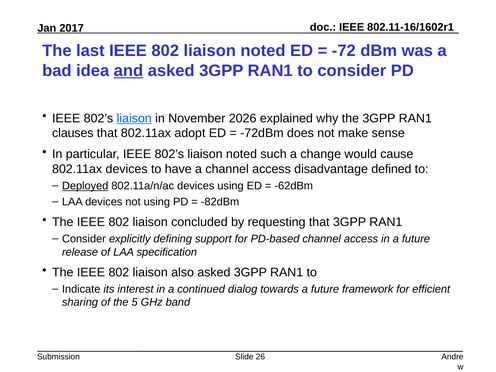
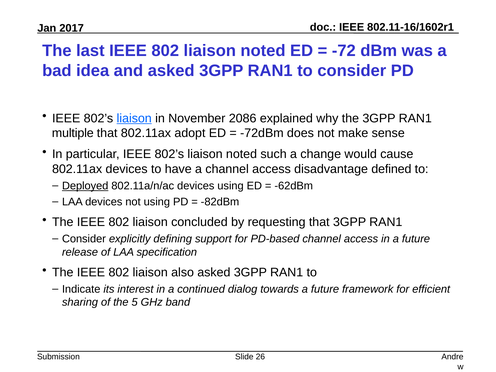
and underline: present -> none
2026: 2026 -> 2086
clauses: clauses -> multiple
